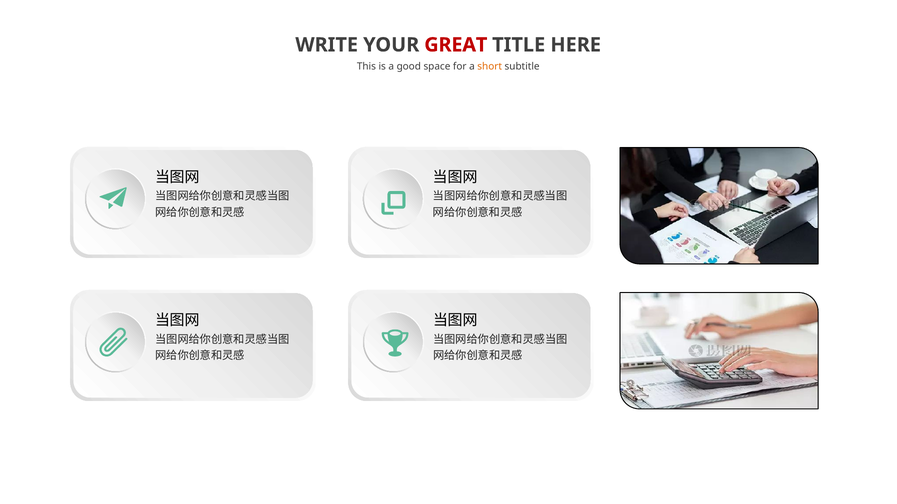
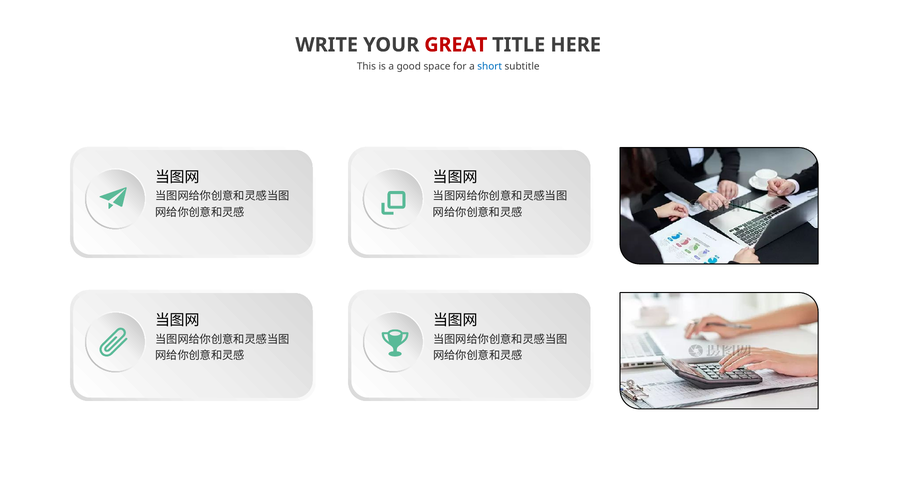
short colour: orange -> blue
